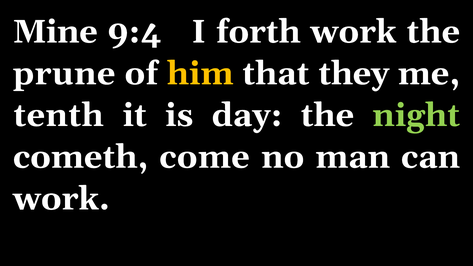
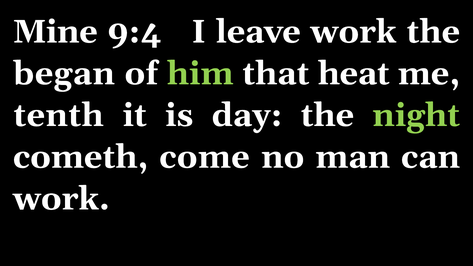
forth: forth -> leave
prune: prune -> began
him colour: yellow -> light green
they: they -> heat
